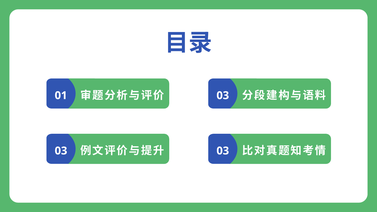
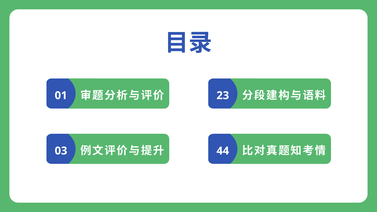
03 at (223, 96): 03 -> 23
03 at (223, 151): 03 -> 44
